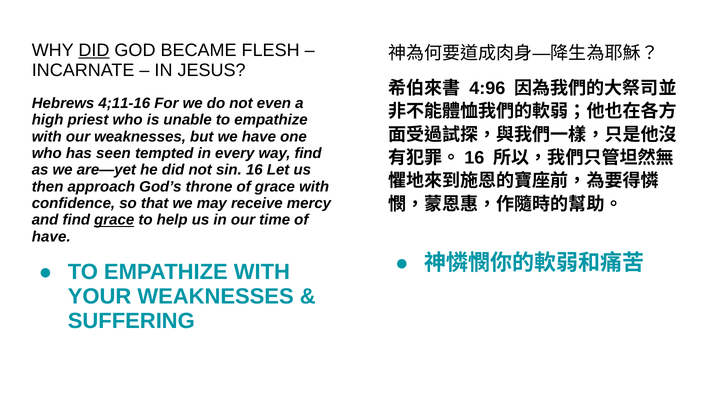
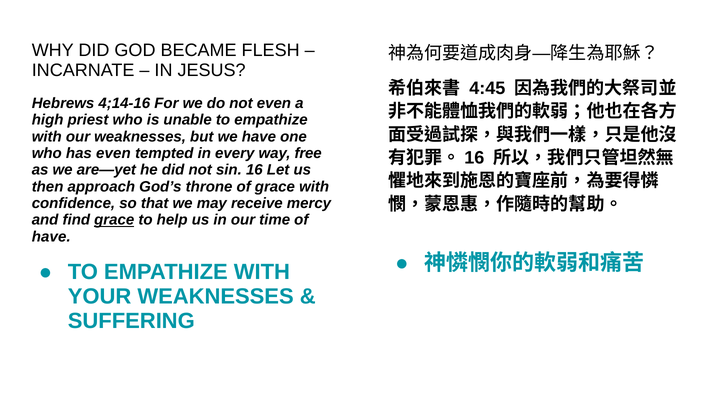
DID at (94, 50) underline: present -> none
4:96: 4:96 -> 4:45
4;11-16: 4;11-16 -> 4;14-16
has seen: seen -> even
way find: find -> free
